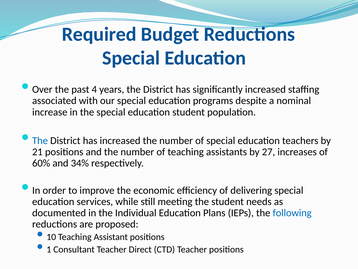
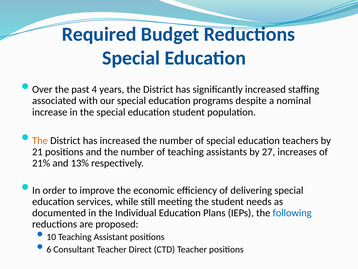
The at (40, 140) colour: blue -> orange
60%: 60% -> 21%
34%: 34% -> 13%
1: 1 -> 6
